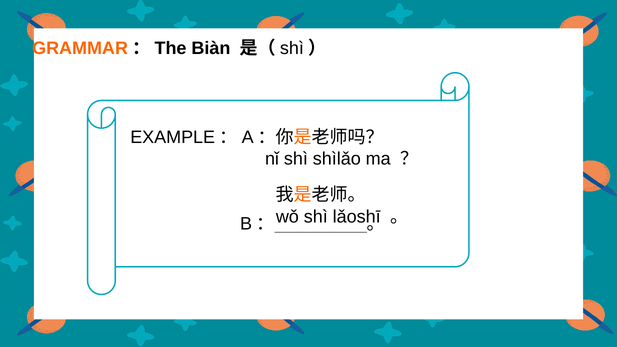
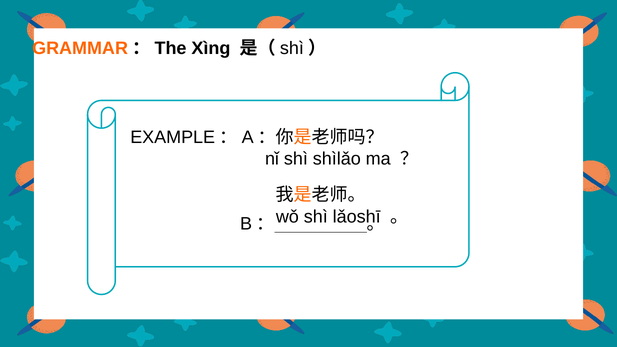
Biàn: Biàn -> Xìng
